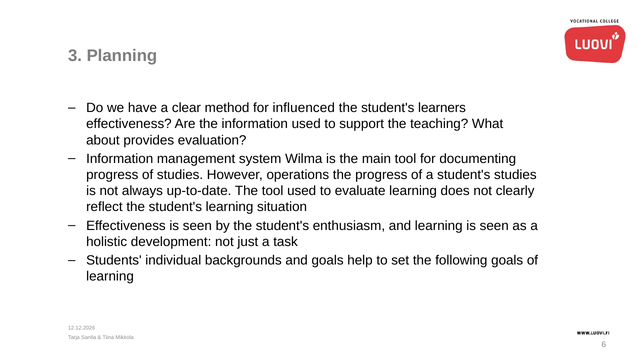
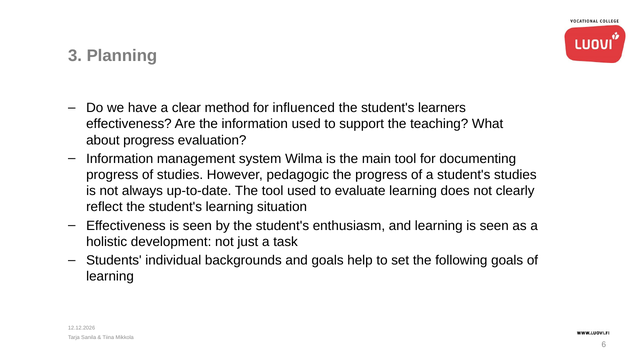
about provides: provides -> progress
operations: operations -> pedagogic
